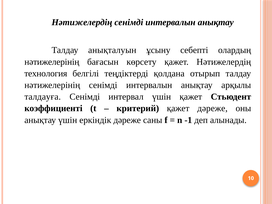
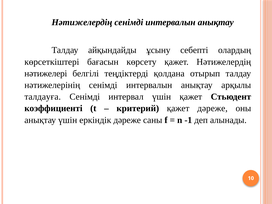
анықталуын: анықталуын -> айқындайды
нәтижелерінің at (52, 62): нәтижелерінің -> көрсеткіштері
технология: технология -> нәтижелері
